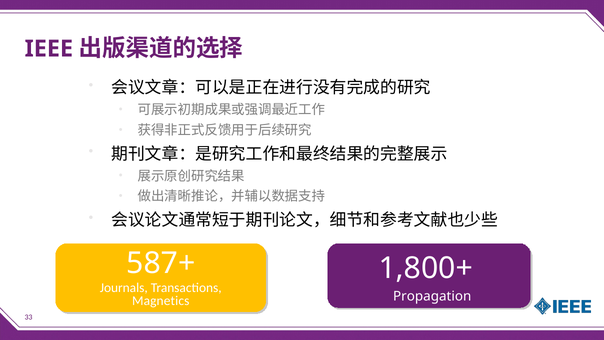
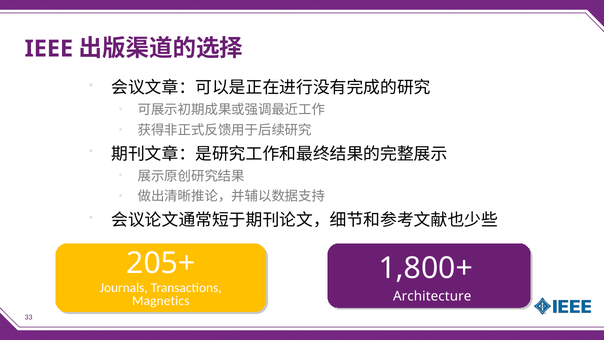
587+: 587+ -> 205+
Propagation: Propagation -> Architecture
